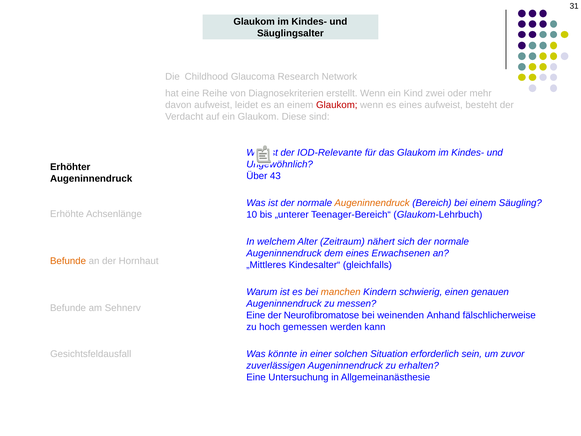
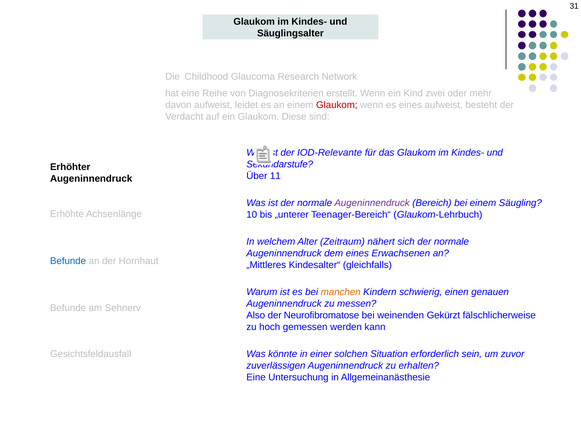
Ungewöhnlich: Ungewöhnlich -> Sekundarstufe
43: 43 -> 11
Augeninnendruck at (372, 203) colour: orange -> purple
Befunde at (68, 261) colour: orange -> blue
Eine at (256, 315): Eine -> Also
Anhand: Anhand -> Gekürzt
